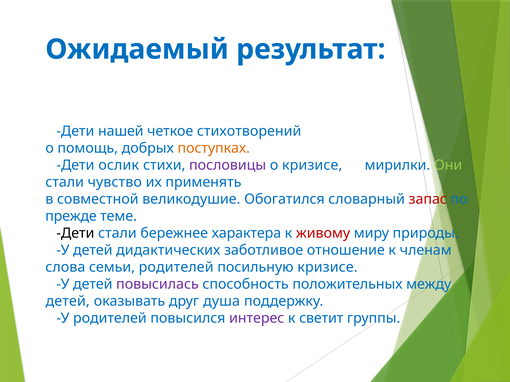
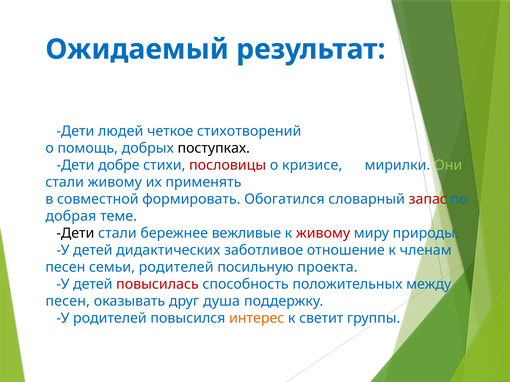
нашей: нашей -> людей
поступках colour: orange -> black
ослик: ослик -> добре
пословицы colour: purple -> red
стали чувство: чувство -> живому
великодушие: великодушие -> формировать
прежде: прежде -> добрая
характера: характера -> вежливые
слова at (65, 267): слова -> песен
посильную кризисе: кризисе -> проекта
повысилась colour: purple -> red
детей at (68, 302): детей -> песен
интерес colour: purple -> orange
